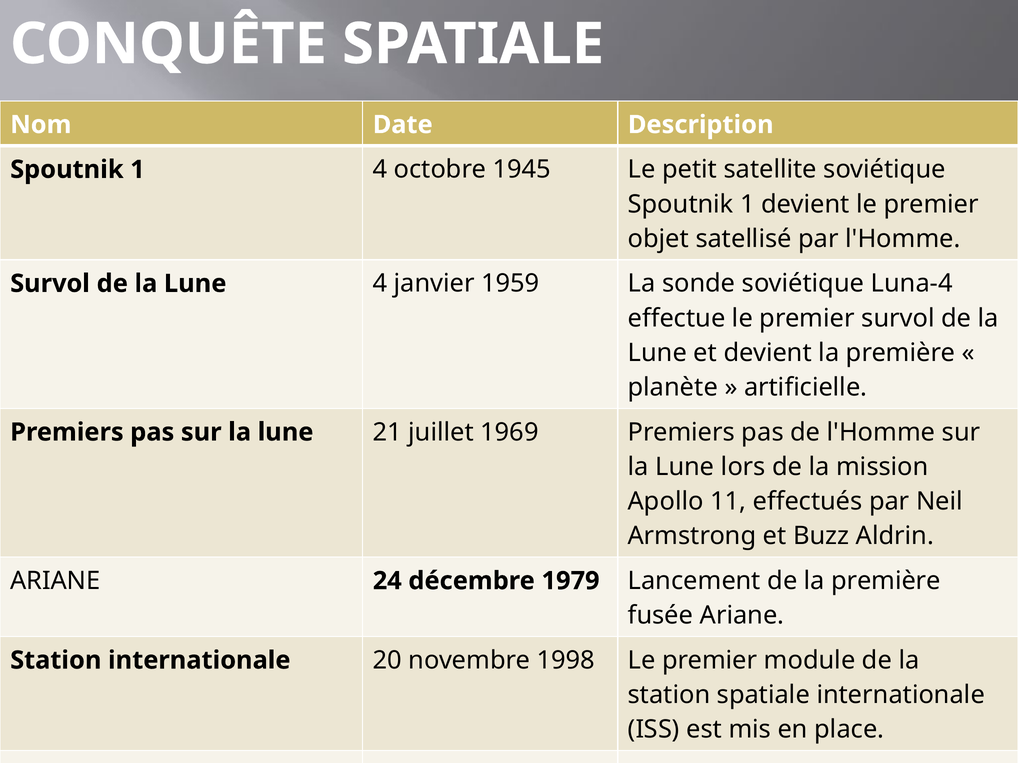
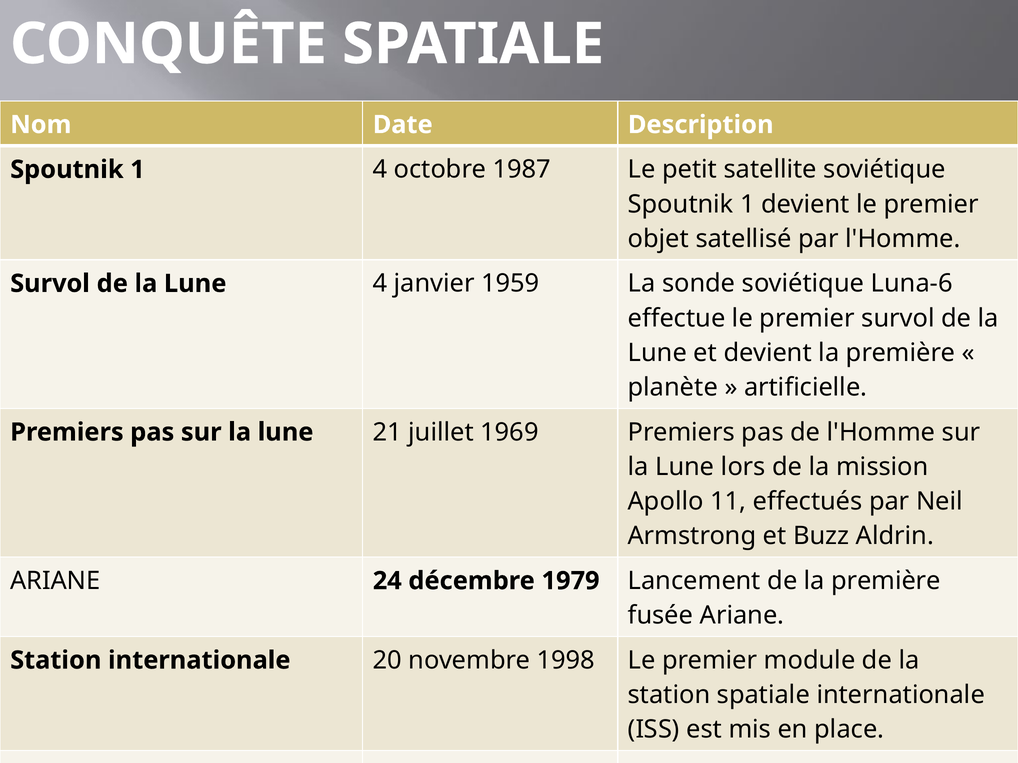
1945: 1945 -> 1987
Luna-4: Luna-4 -> Luna-6
